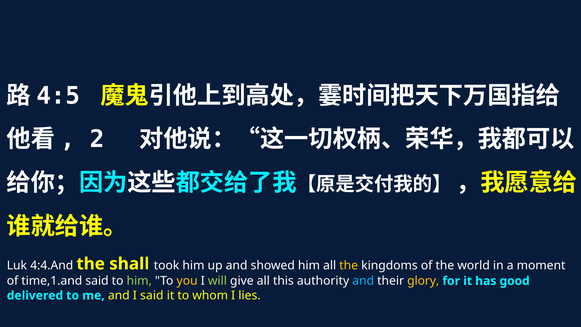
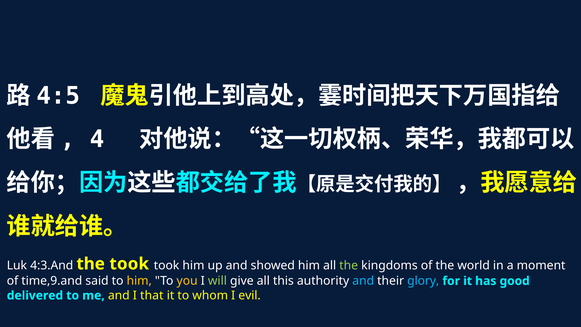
2: 2 -> 4
4:4.And: 4:4.And -> 4:3.And
the shall: shall -> took
the at (349, 265) colour: yellow -> light green
time,1.and: time,1.and -> time,9.and
him at (139, 281) colour: light green -> yellow
glory colour: yellow -> light blue
I said: said -> that
lies: lies -> evil
